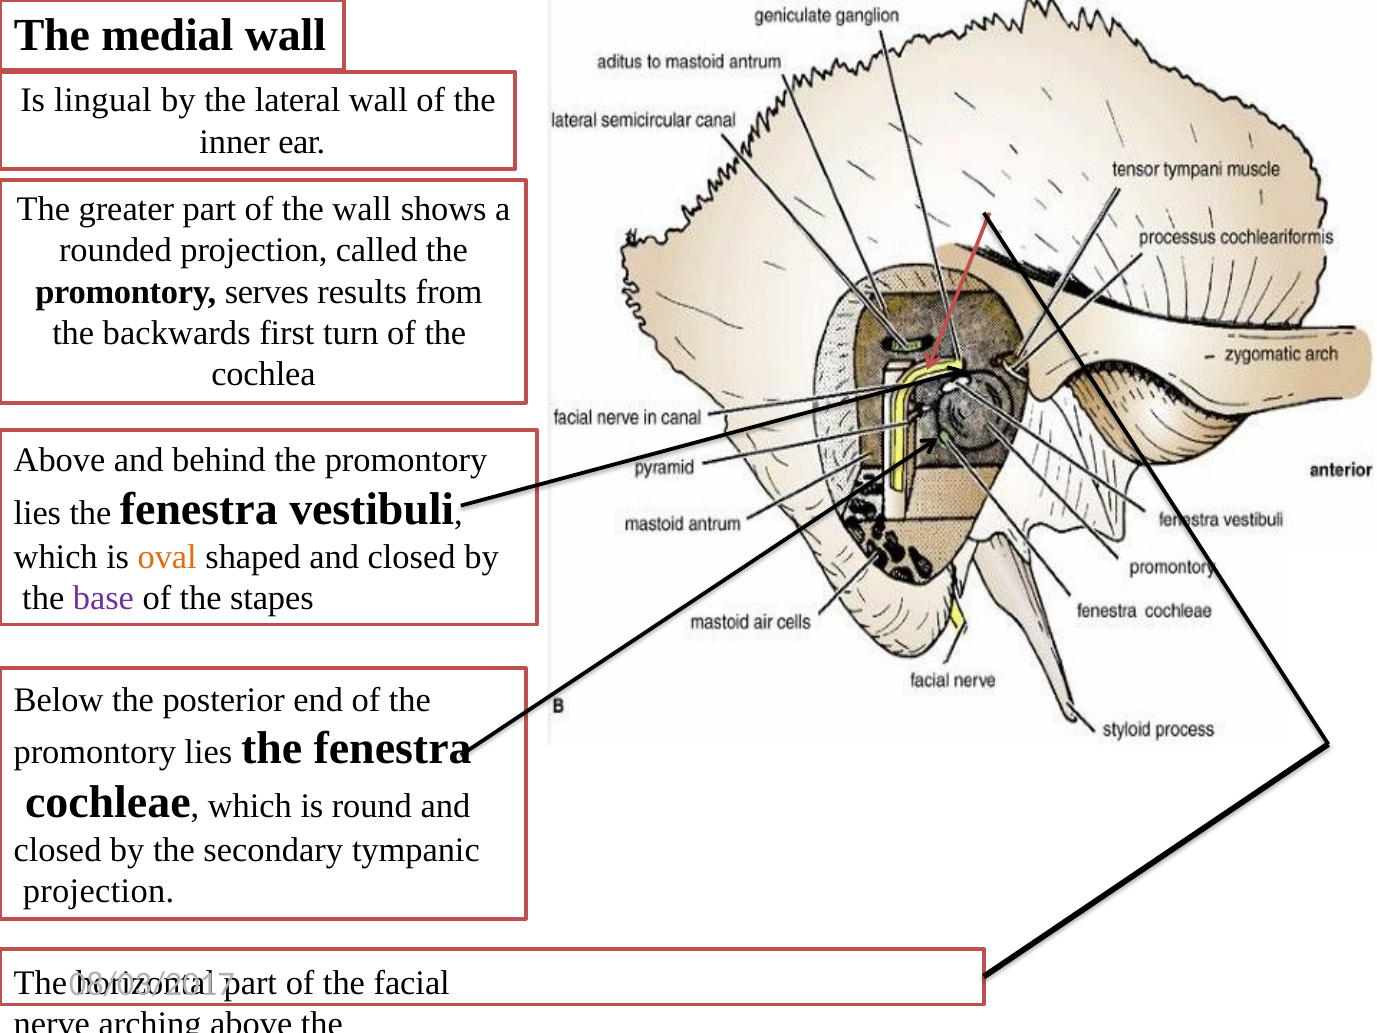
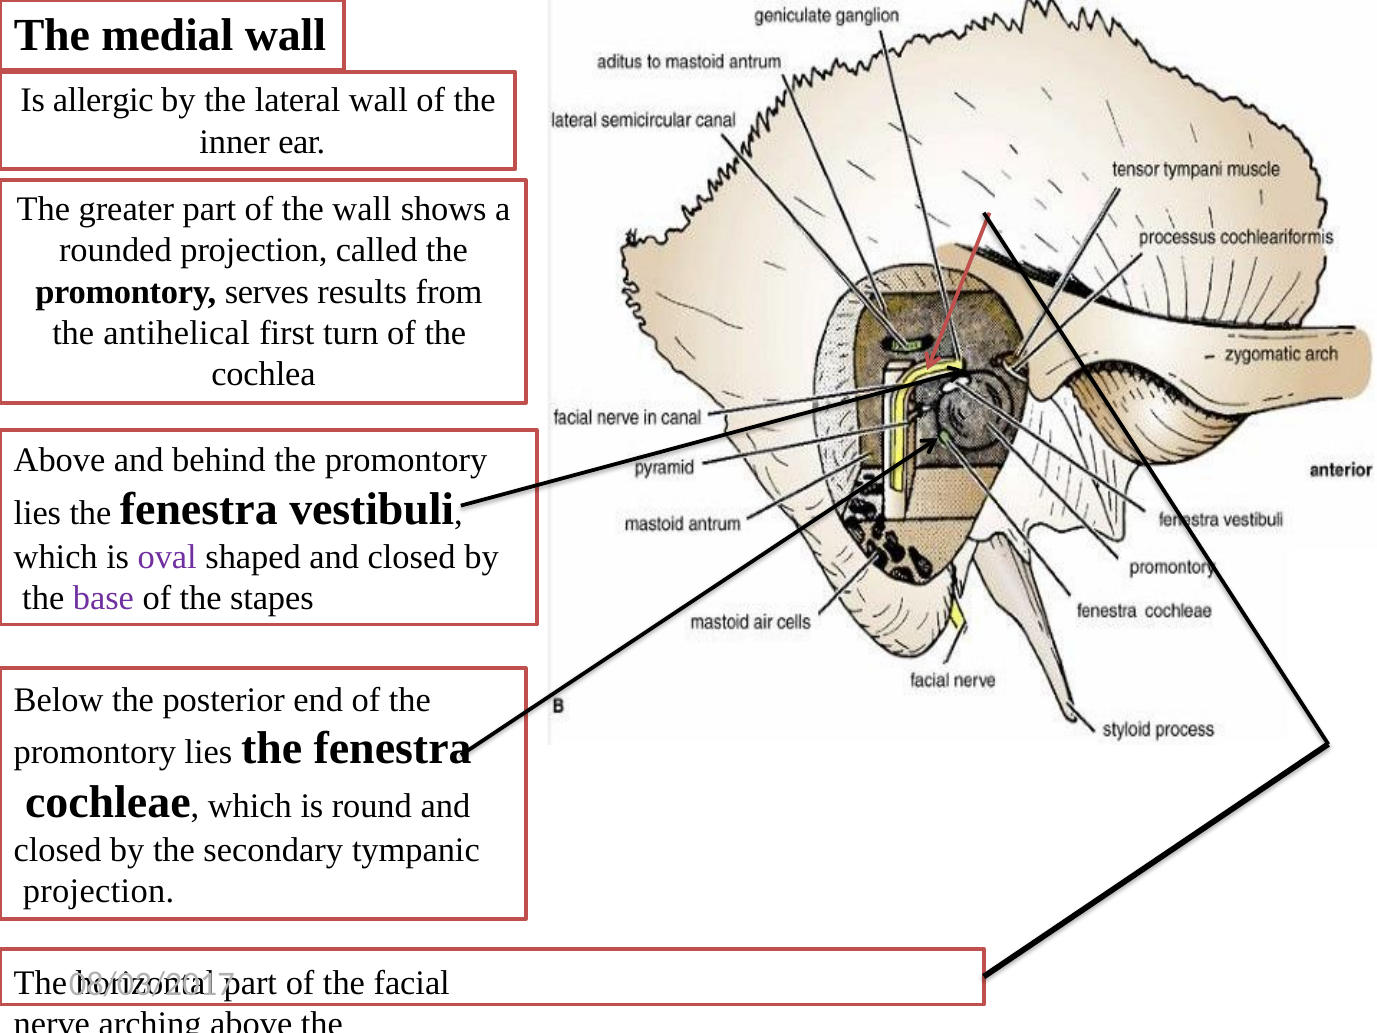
lingual: lingual -> allergic
backwards: backwards -> antihelical
oval colour: orange -> purple
